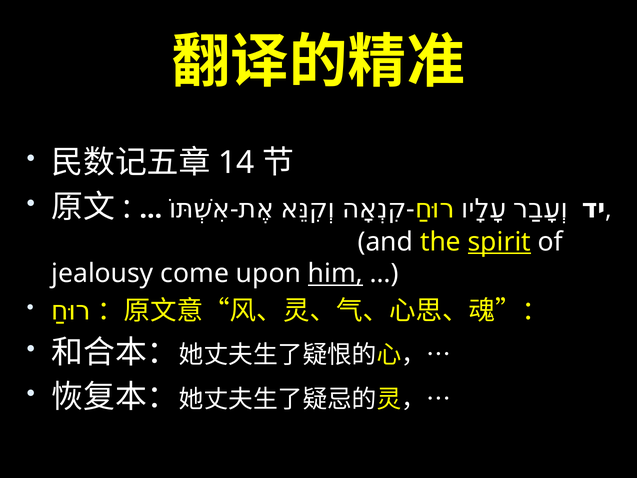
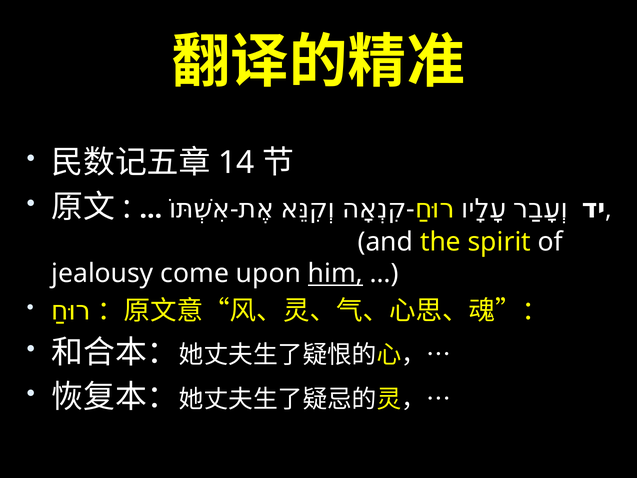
spirit underline: present -> none
